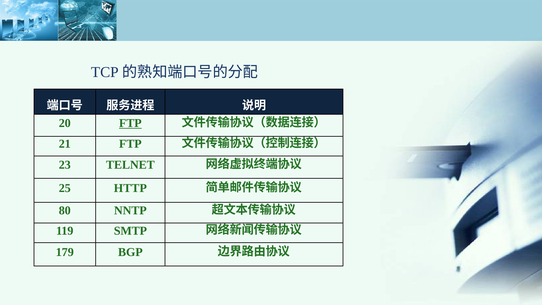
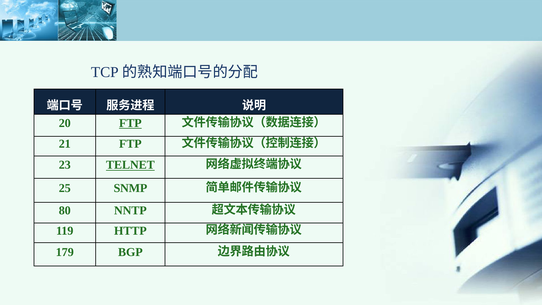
TELNET underline: none -> present
HTTP: HTTP -> SNMP
SMTP: SMTP -> HTTP
